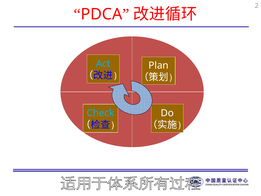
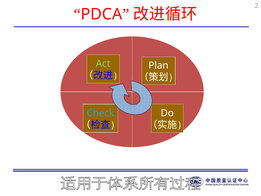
Act colour: light blue -> light green
